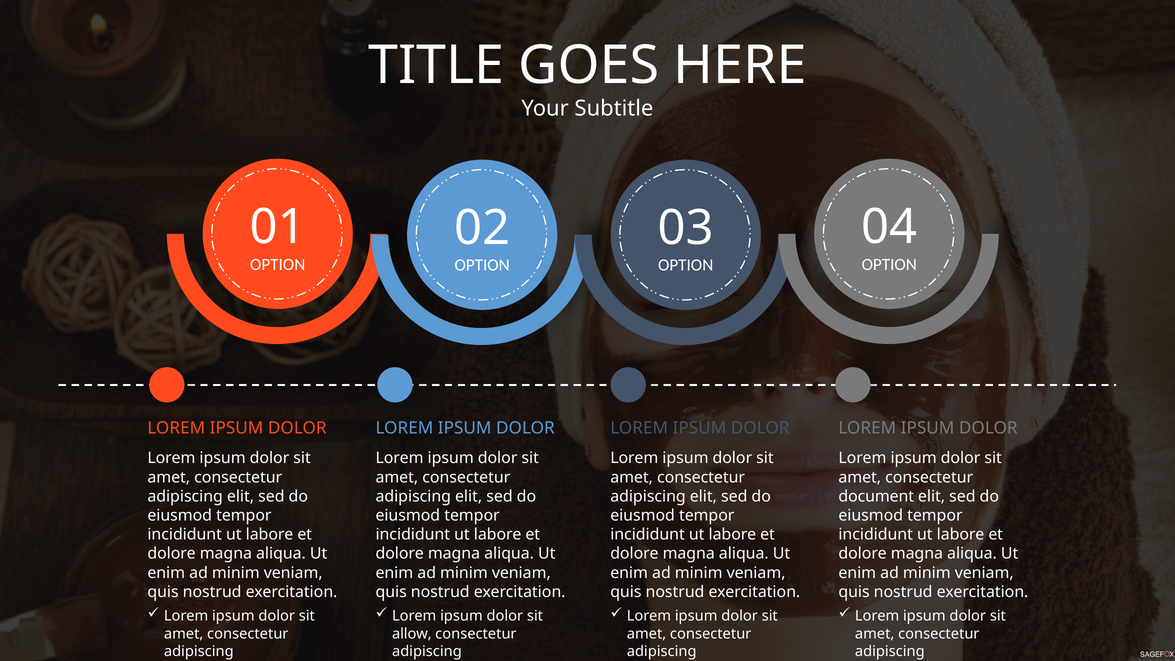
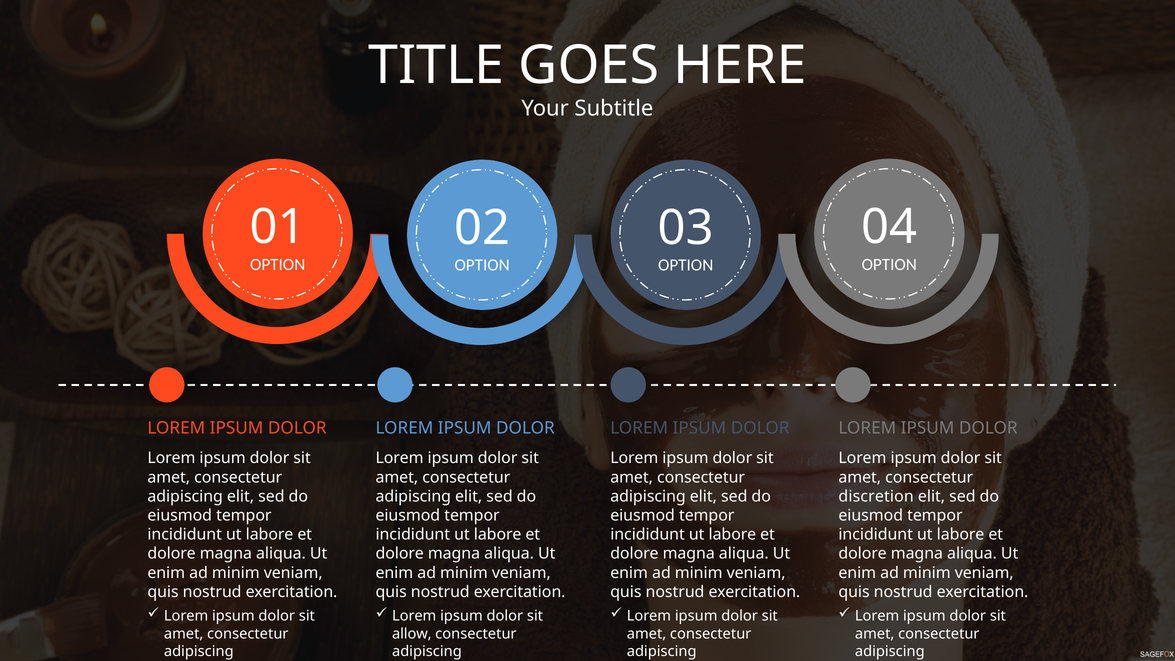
document: document -> discretion
